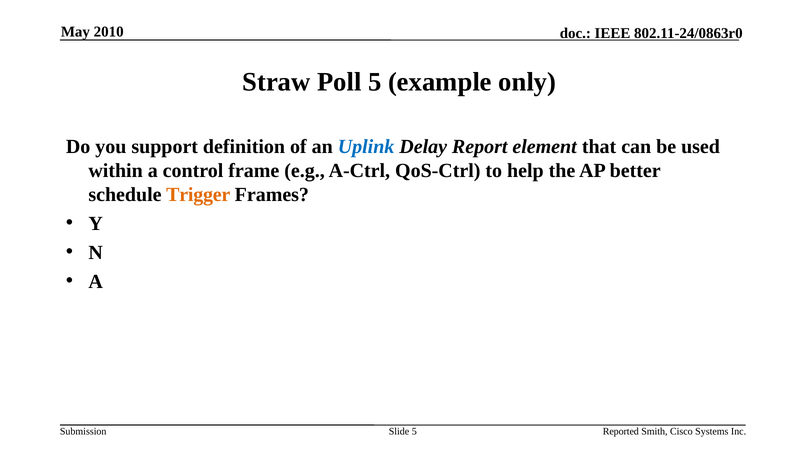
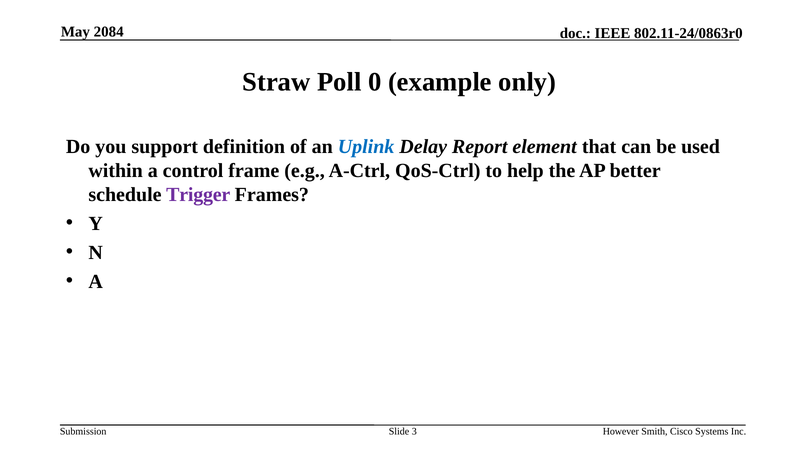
2010: 2010 -> 2084
Poll 5: 5 -> 0
Trigger colour: orange -> purple
Slide 5: 5 -> 3
Reported: Reported -> However
